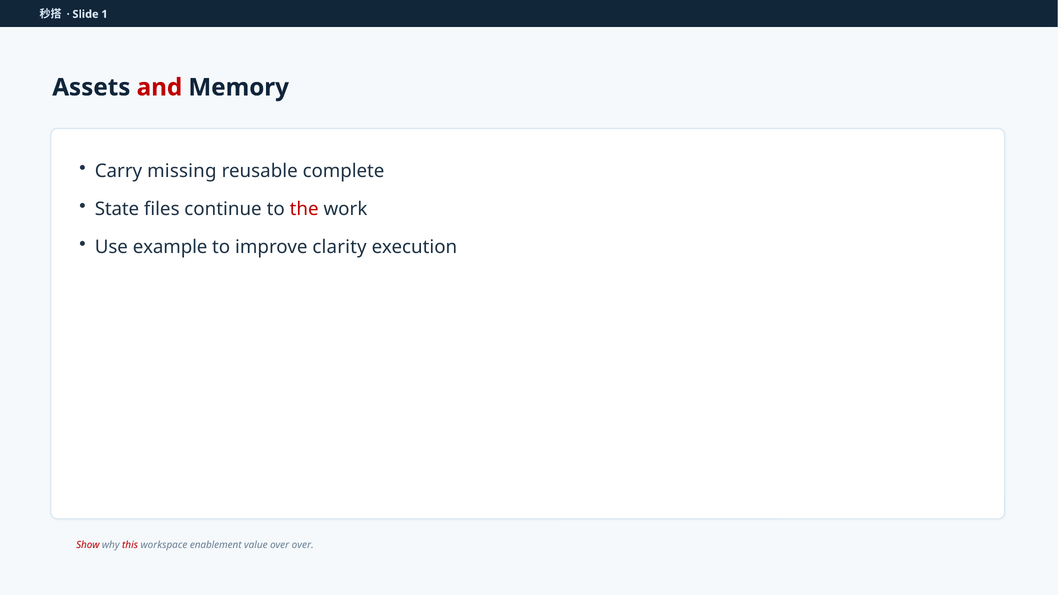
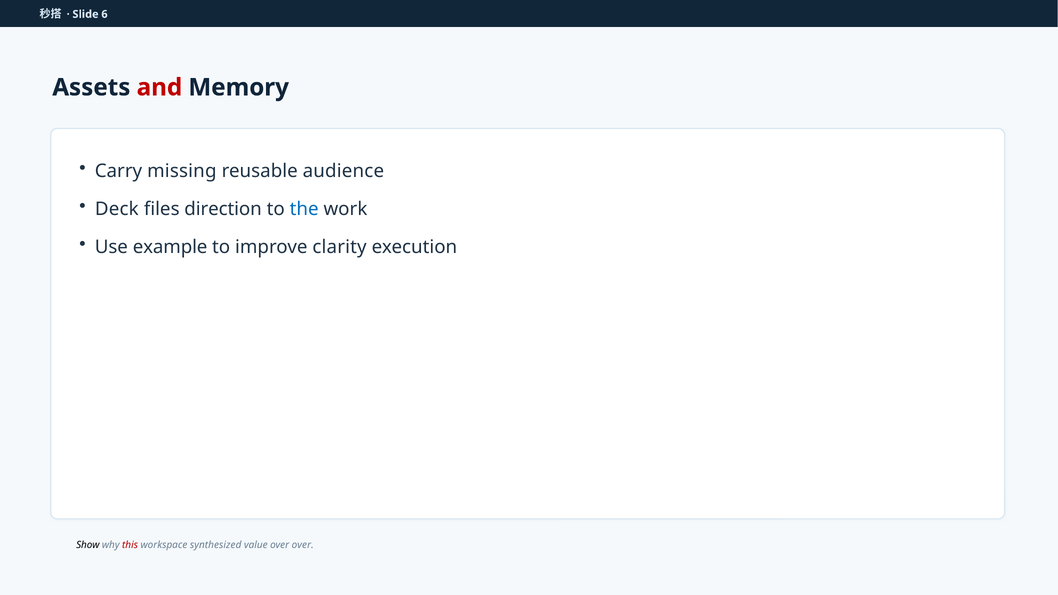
1: 1 -> 6
complete: complete -> audience
State: State -> Deck
continue: continue -> direction
the colour: red -> blue
Show colour: red -> black
enablement: enablement -> synthesized
